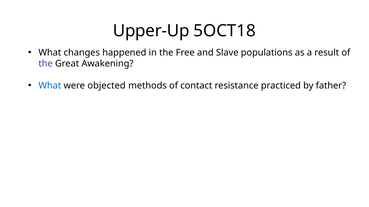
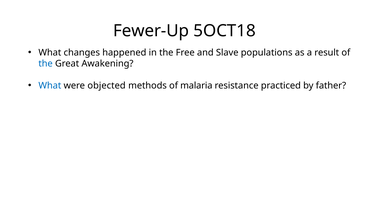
Upper-Up: Upper-Up -> Fewer-Up
the at (46, 64) colour: purple -> blue
contact: contact -> malaria
